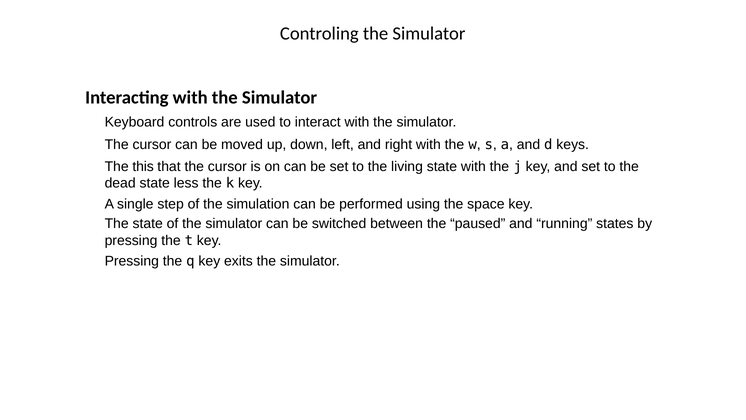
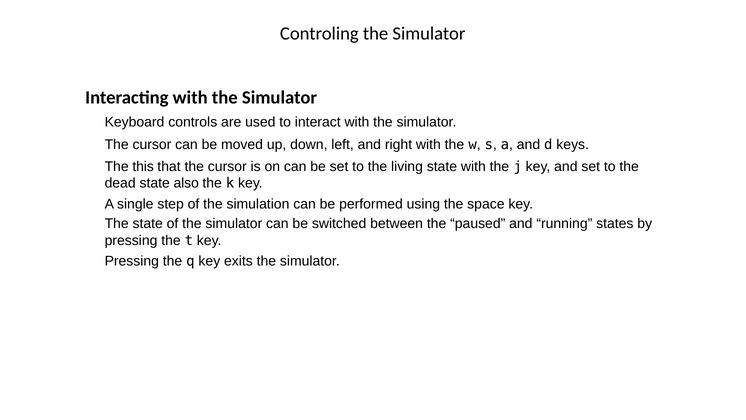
less: less -> also
